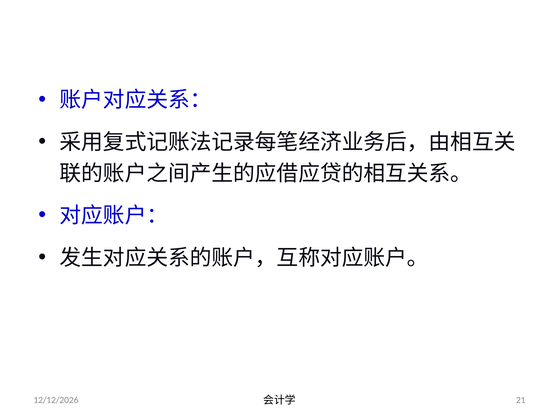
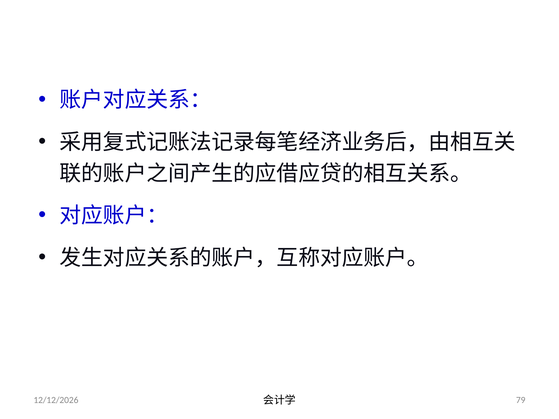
21: 21 -> 79
